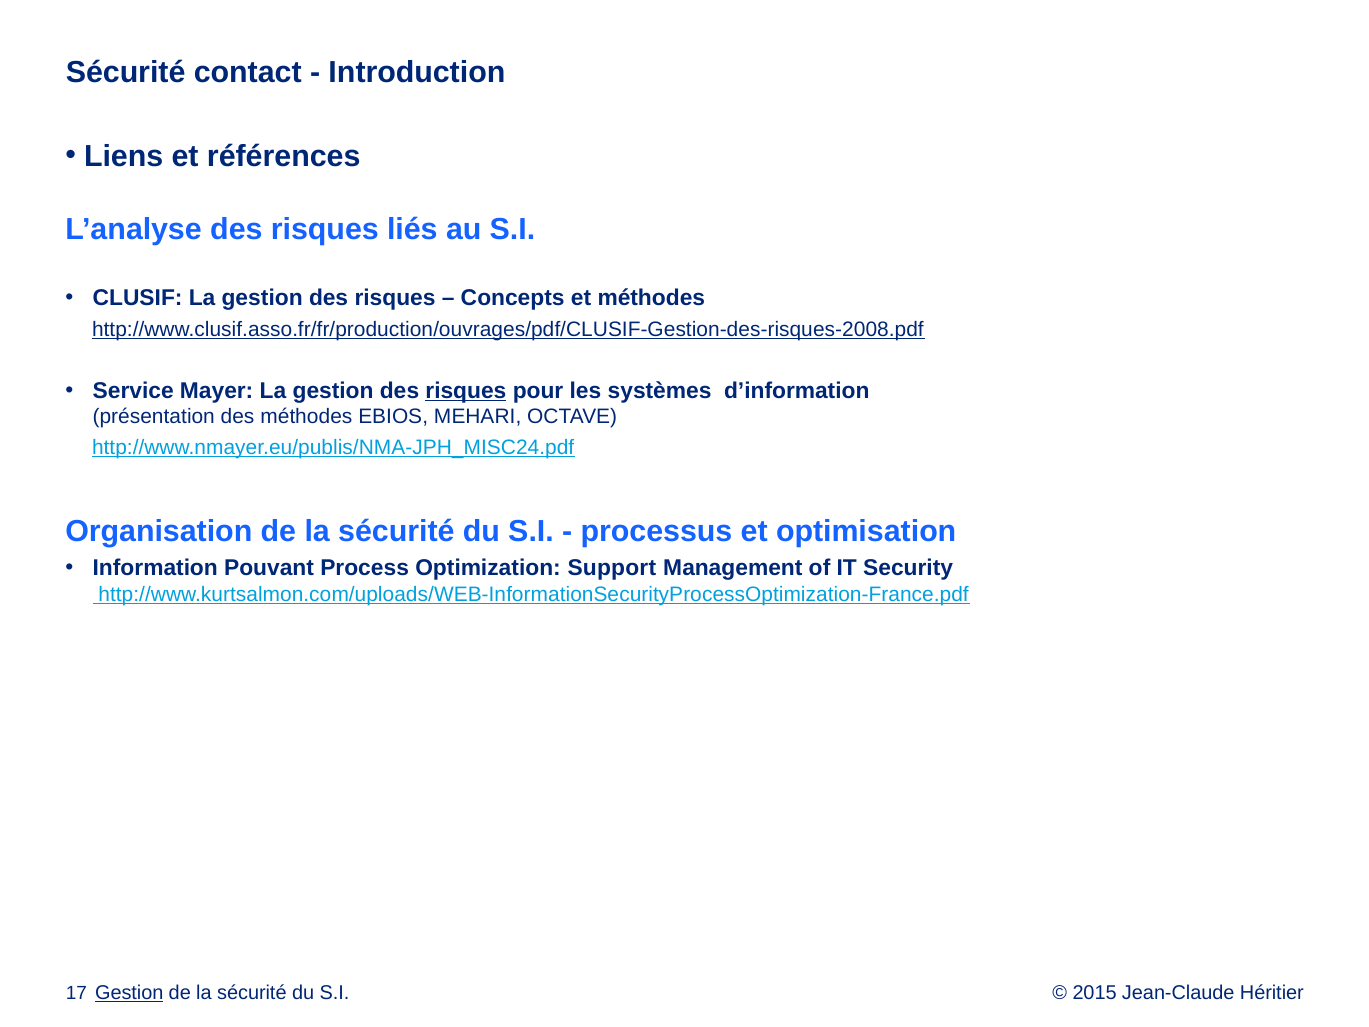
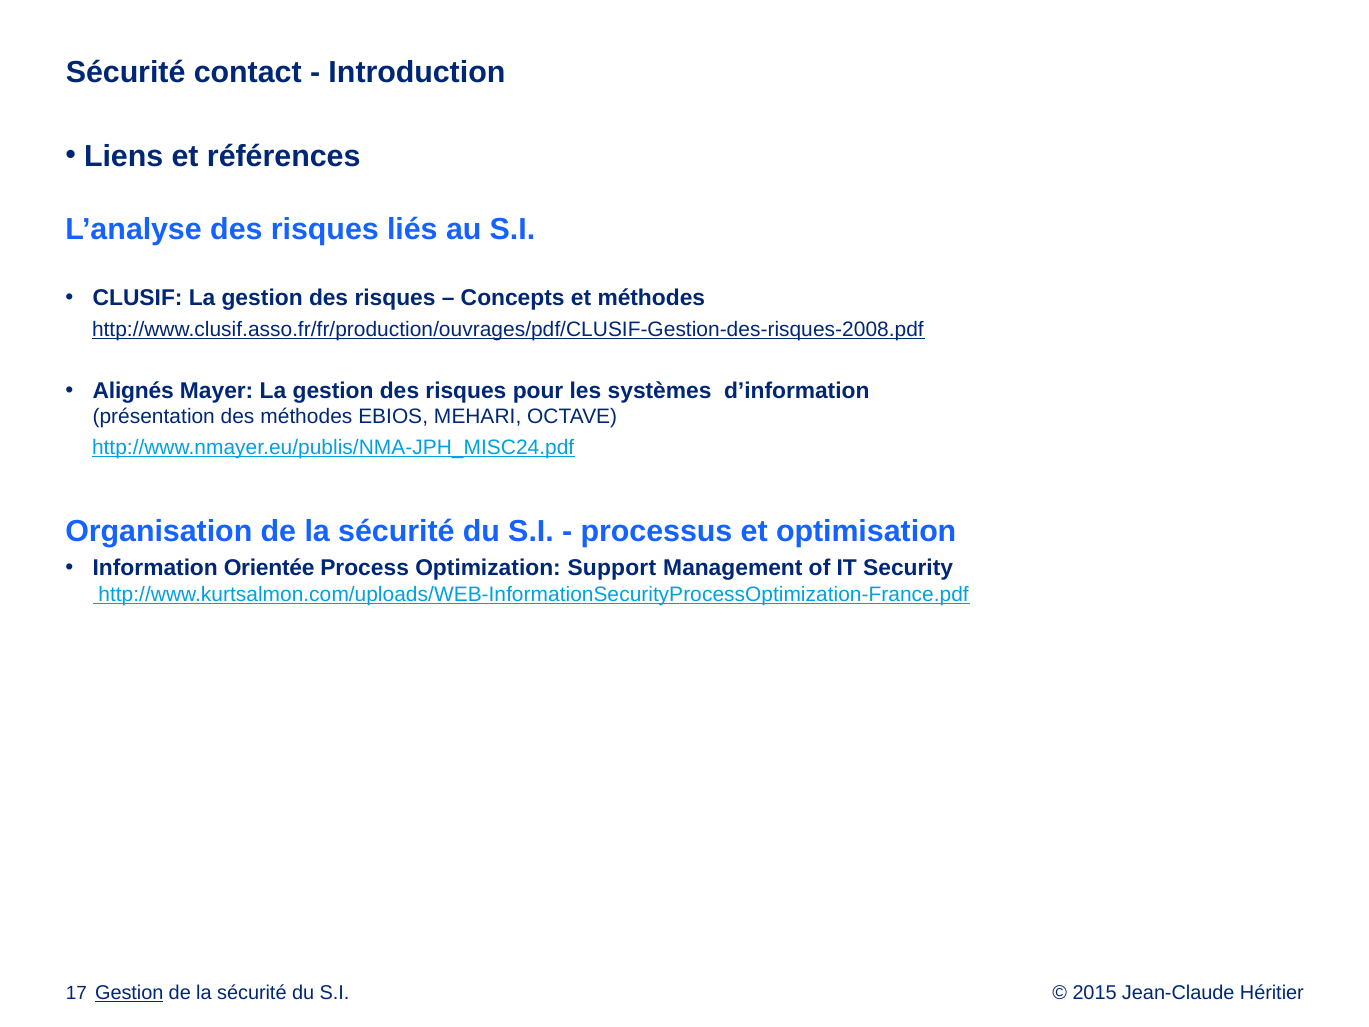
Service: Service -> Alignés
risques at (466, 391) underline: present -> none
Pouvant: Pouvant -> Orientée
